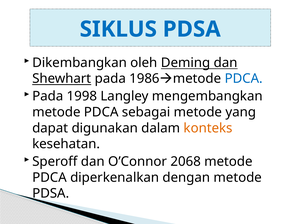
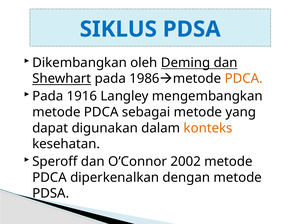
PDCA at (244, 78) colour: blue -> orange
1998: 1998 -> 1916
2068: 2068 -> 2002
